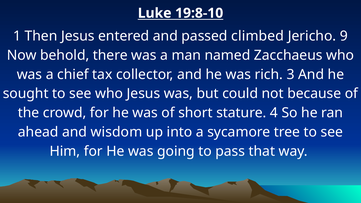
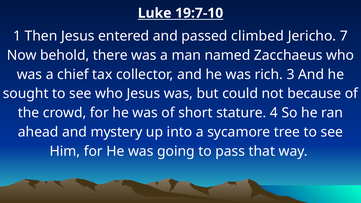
19:8-10: 19:8-10 -> 19:7-10
9: 9 -> 7
wisdom: wisdom -> mystery
